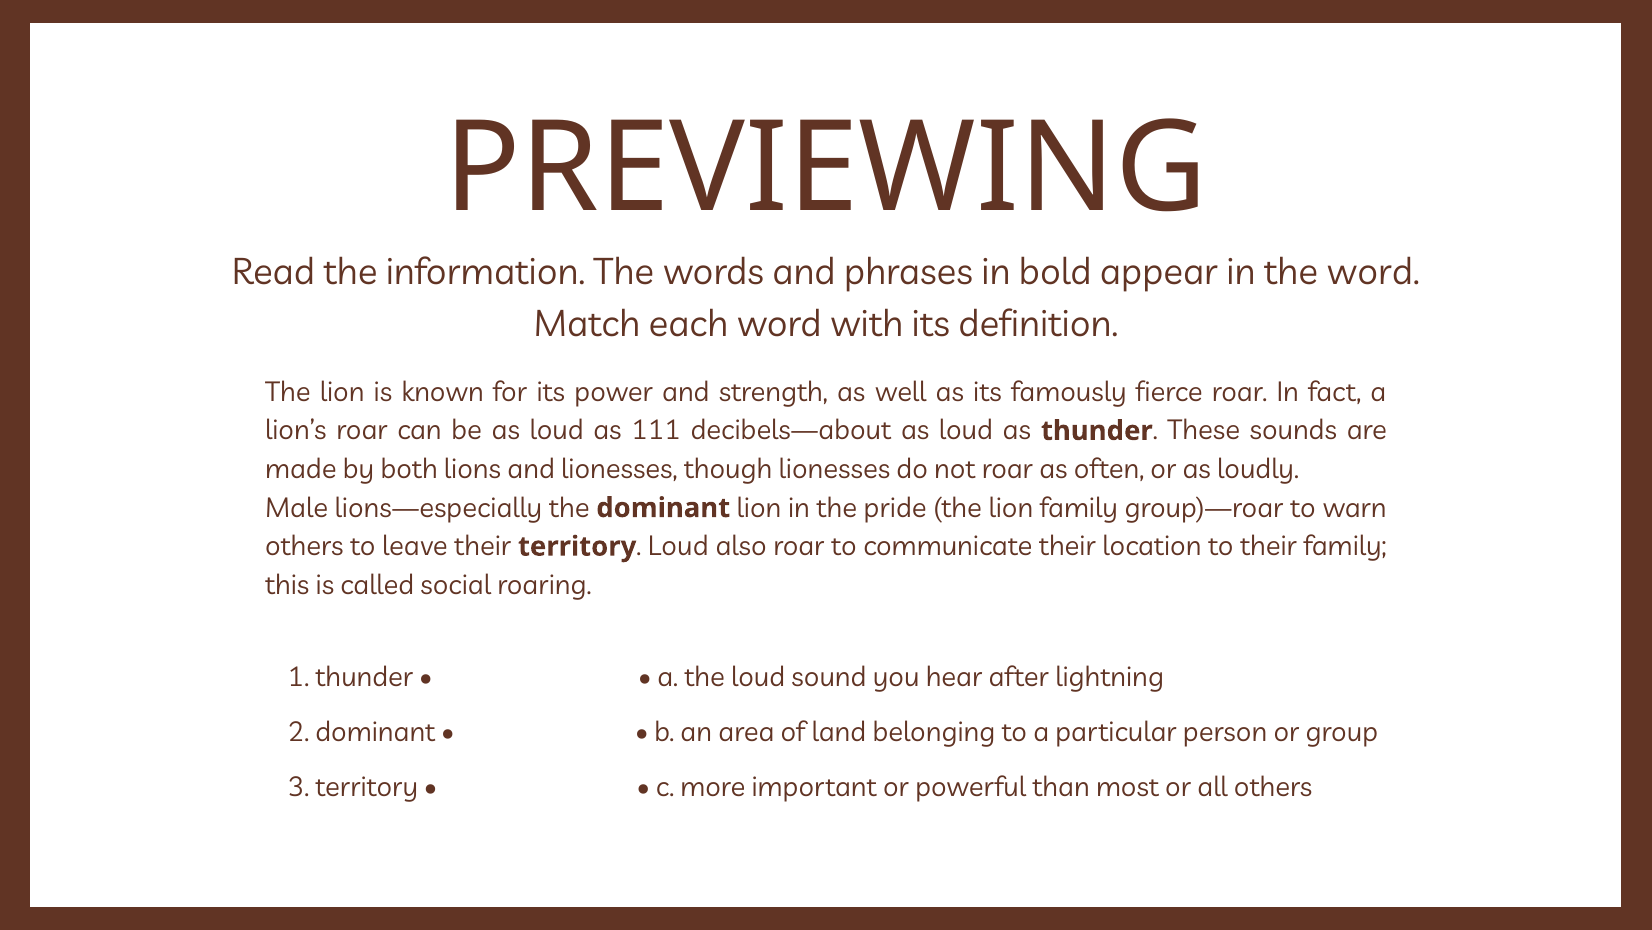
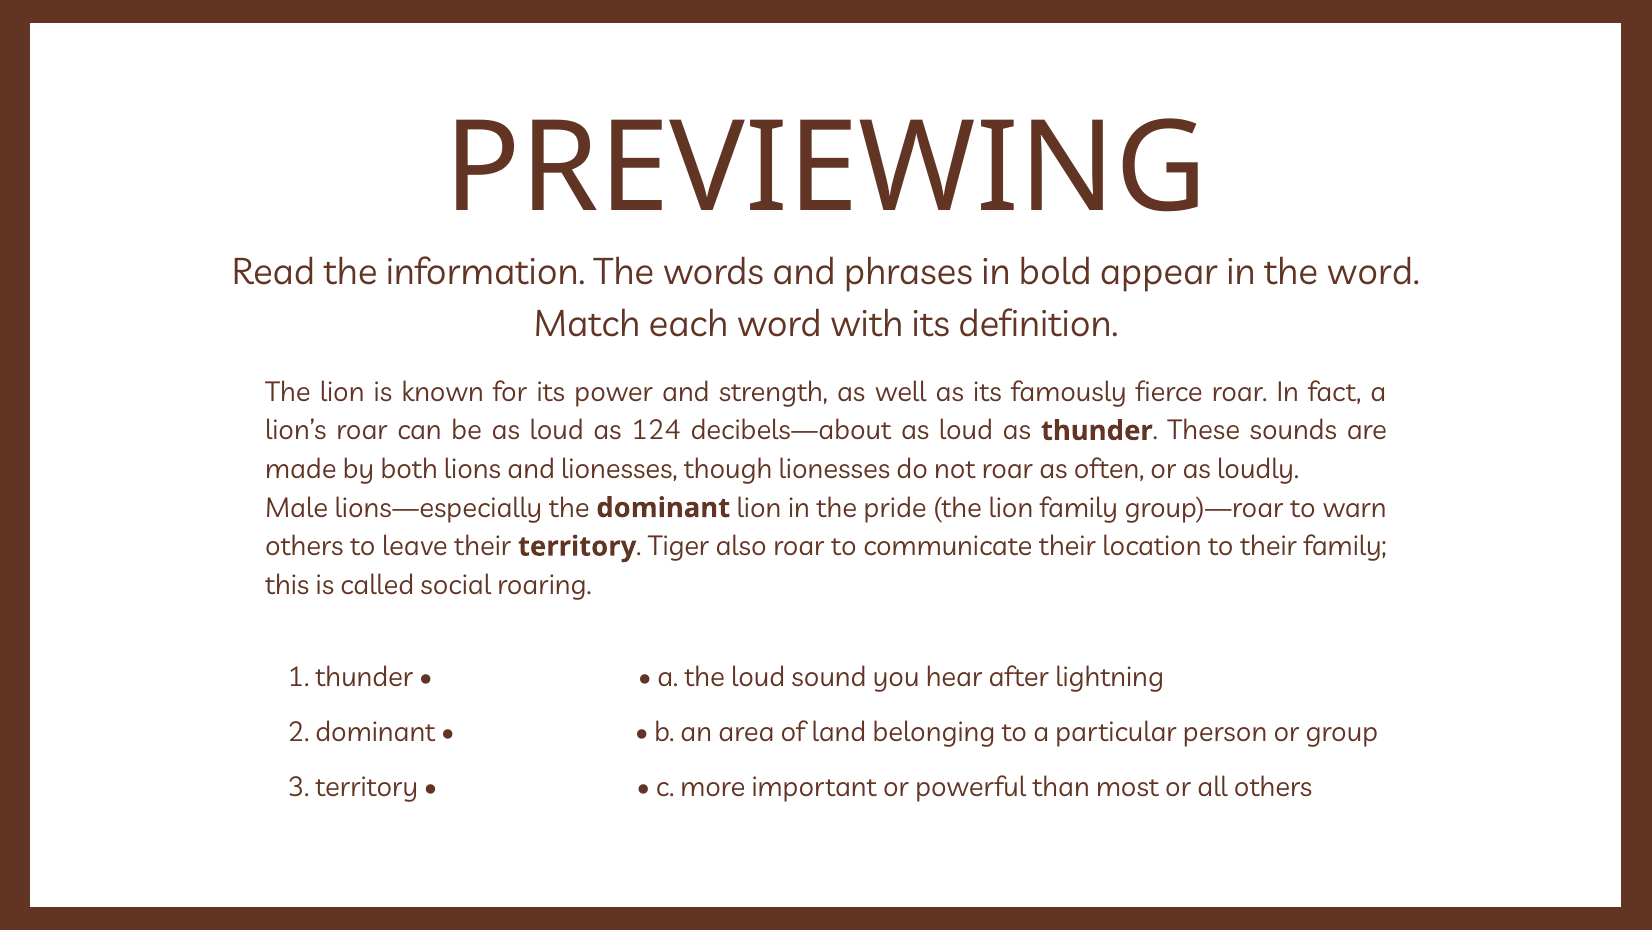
111: 111 -> 124
Loud at (678, 546): Loud -> Tiger
